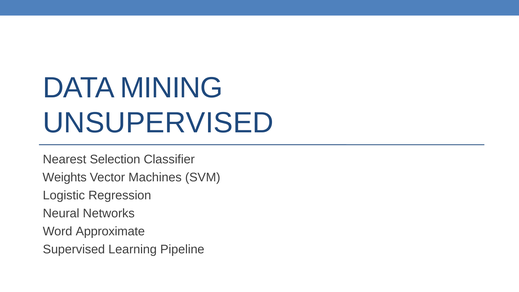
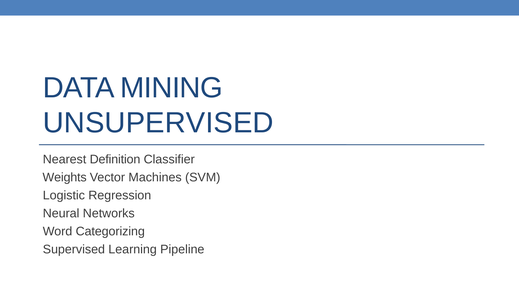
Selection: Selection -> Definition
Approximate: Approximate -> Categorizing
